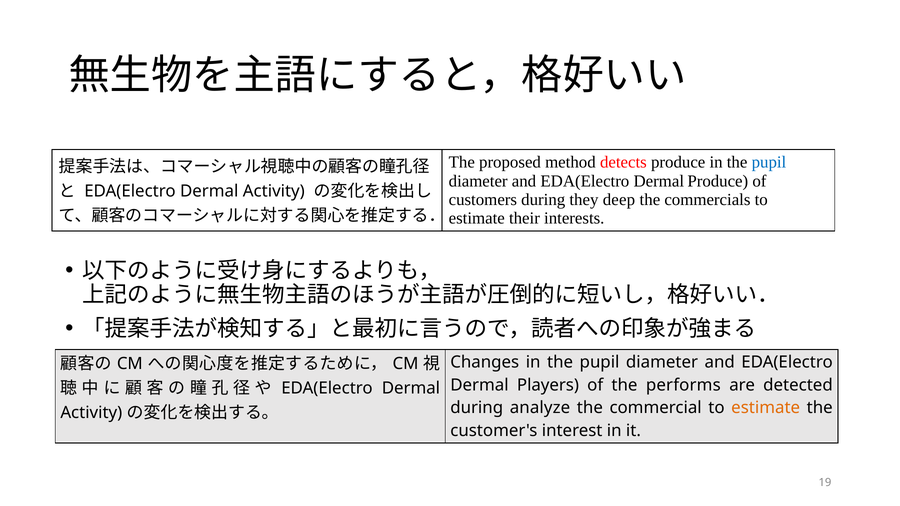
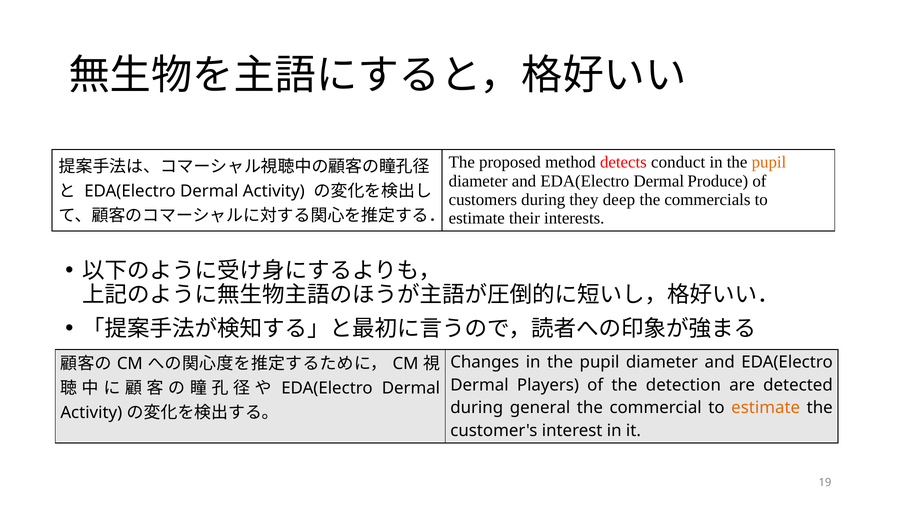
detects produce: produce -> conduct
pupil at (769, 162) colour: blue -> orange
performs: performs -> detection
analyze: analyze -> general
